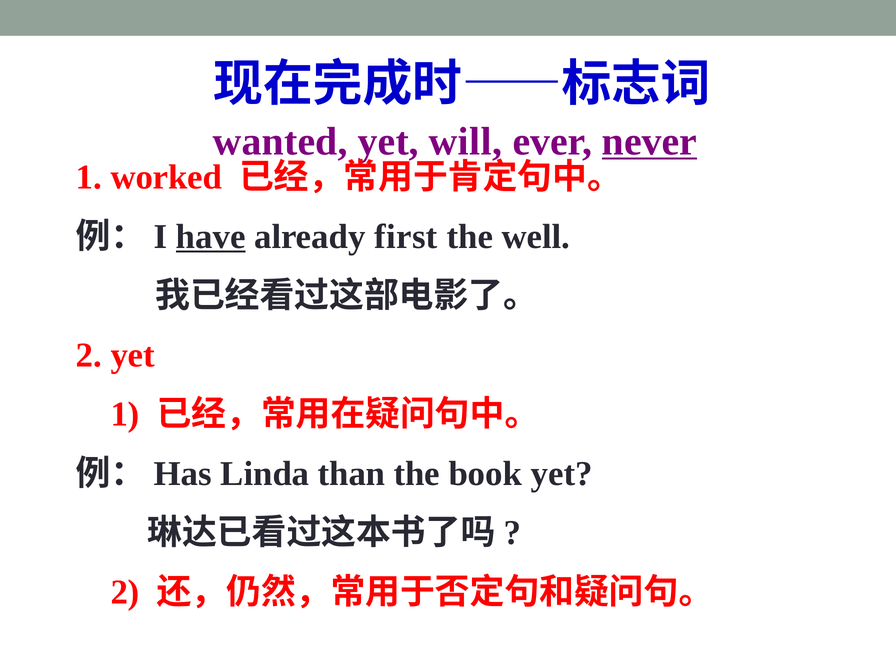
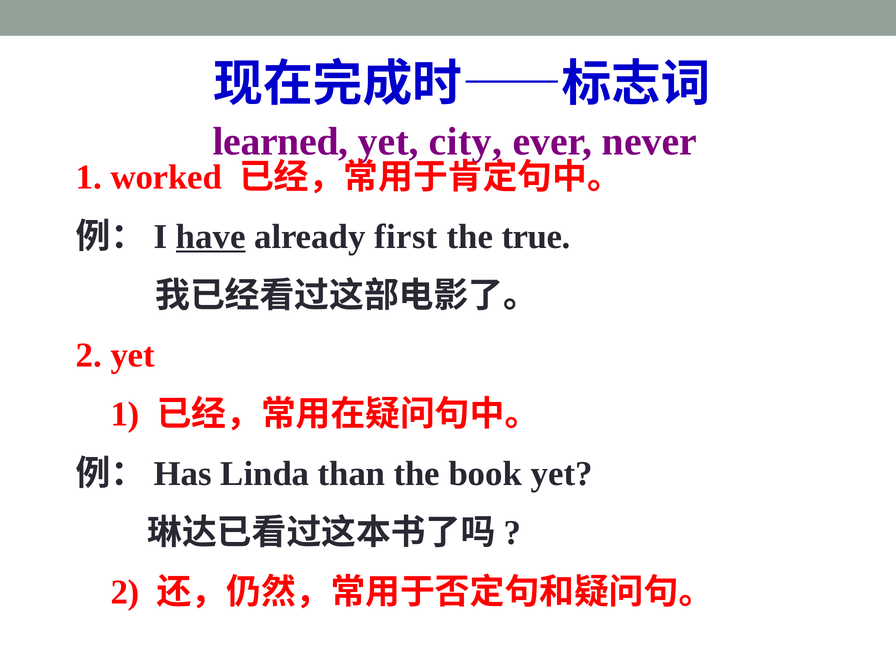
wanted: wanted -> learned
will: will -> city
never underline: present -> none
well: well -> true
